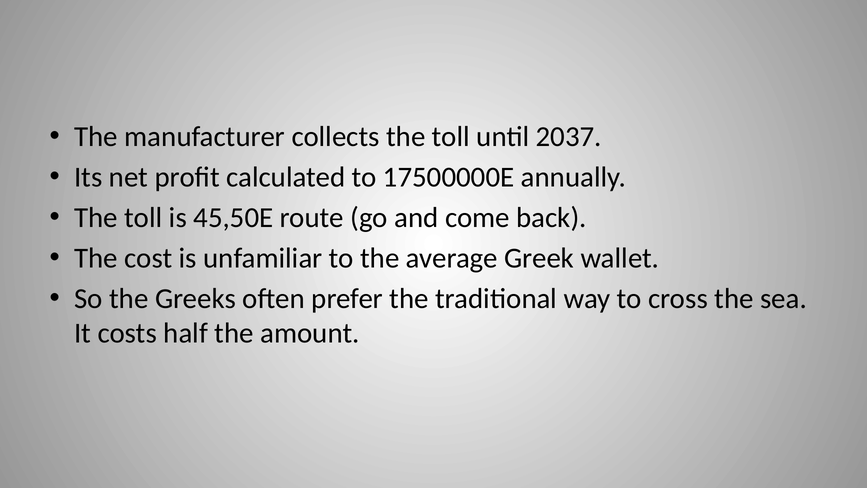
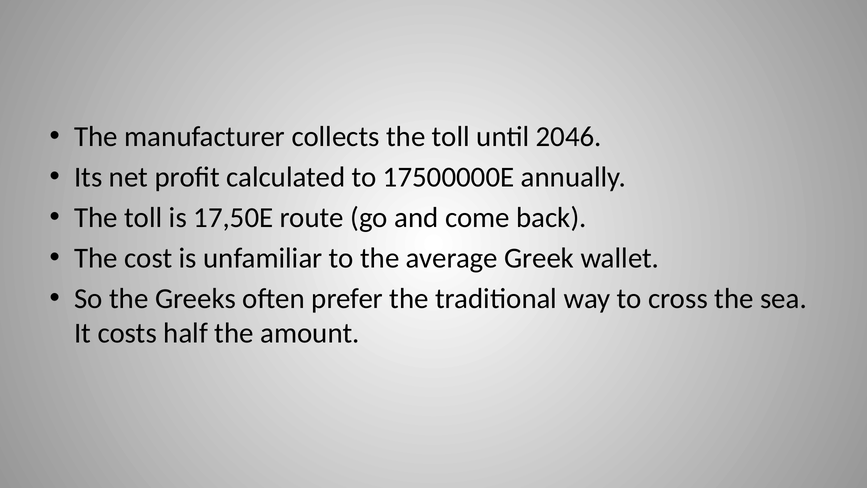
2037: 2037 -> 2046
45,50E: 45,50E -> 17,50E
